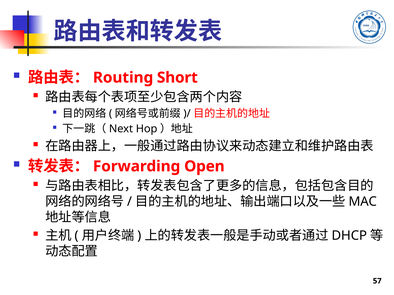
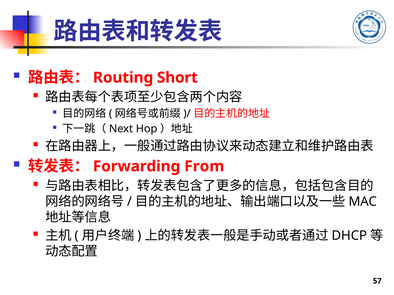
Open: Open -> From
